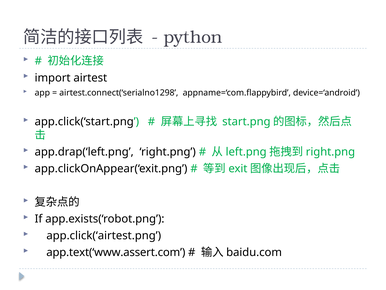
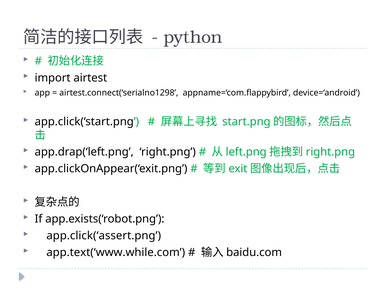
app.click(‘airtest.png: app.click(‘airtest.png -> app.click(‘assert.png
app.text(‘www.assert.com: app.text(‘www.assert.com -> app.text(‘www.while.com
